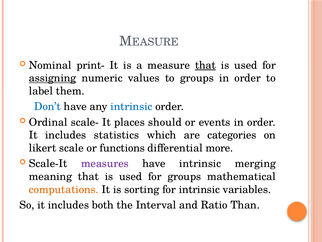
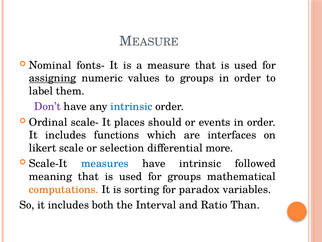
print-: print- -> fonts-
that at (205, 65) underline: present -> none
Don’t colour: blue -> purple
statistics: statistics -> functions
categories: categories -> interfaces
functions: functions -> selection
measures colour: purple -> blue
merging: merging -> followed
for intrinsic: intrinsic -> paradox
